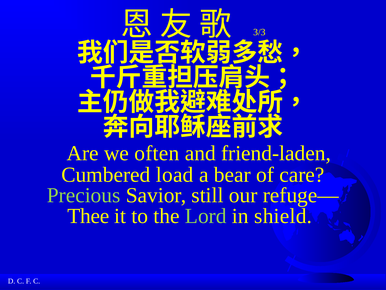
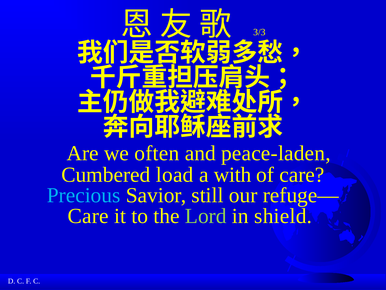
friend-laden: friend-laden -> peace-laden
bear: bear -> with
Precious colour: light green -> light blue
Thee at (88, 216): Thee -> Care
